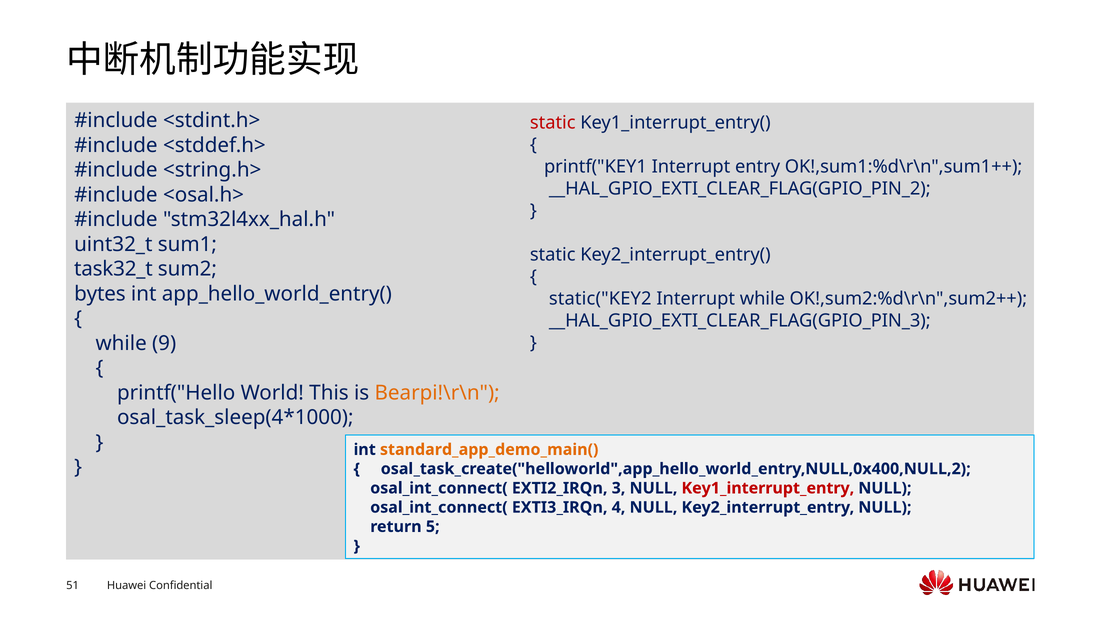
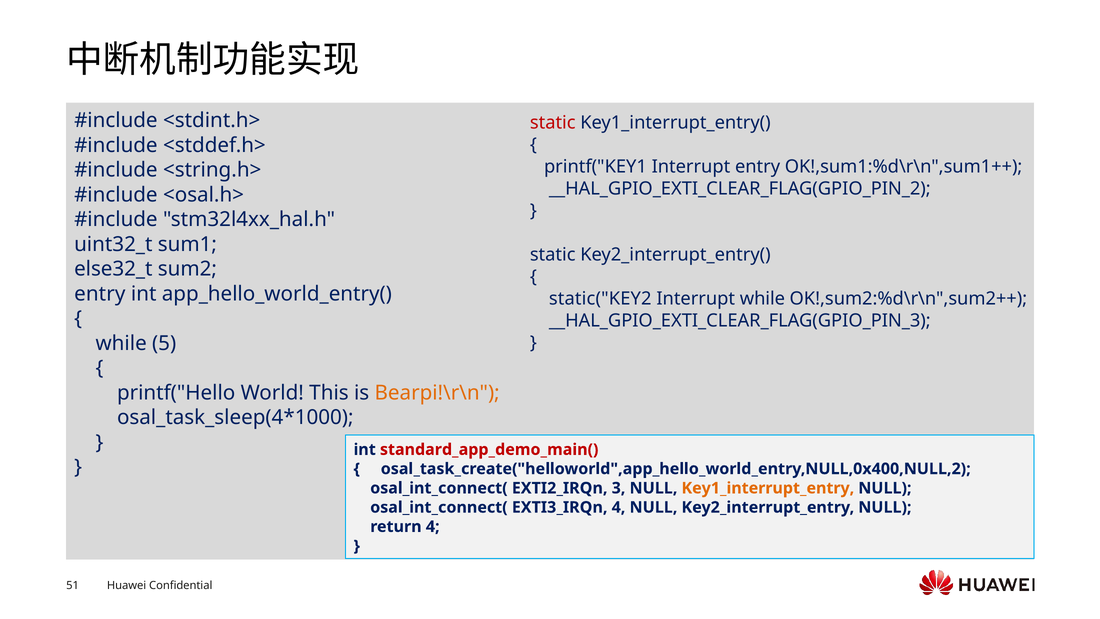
task32_t: task32_t -> else32_t
bytes at (100, 294): bytes -> entry
9: 9 -> 5
standard_app_demo_main( colour: orange -> red
Key1_interrupt_entry colour: red -> orange
return 5: 5 -> 4
